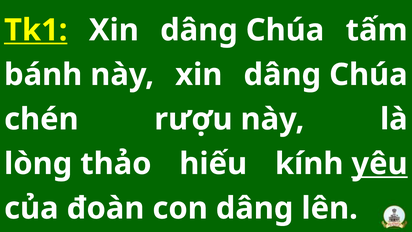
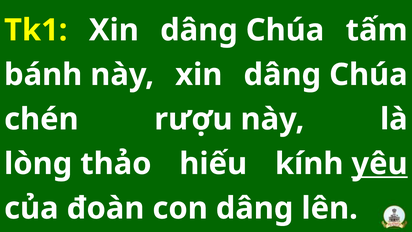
Tk1 underline: present -> none
